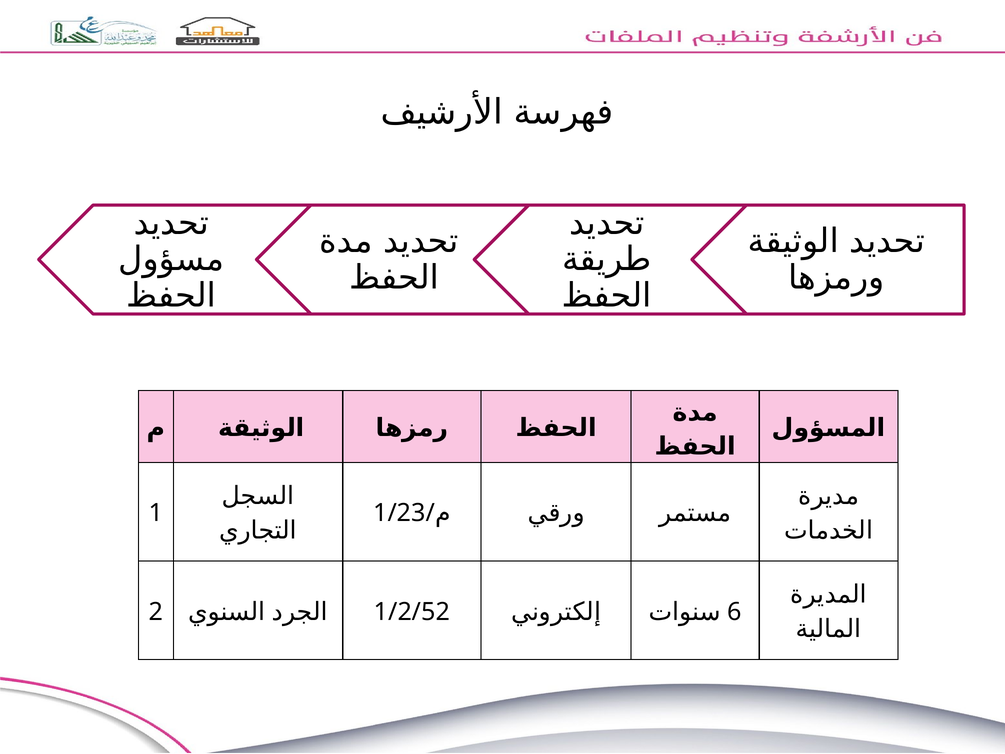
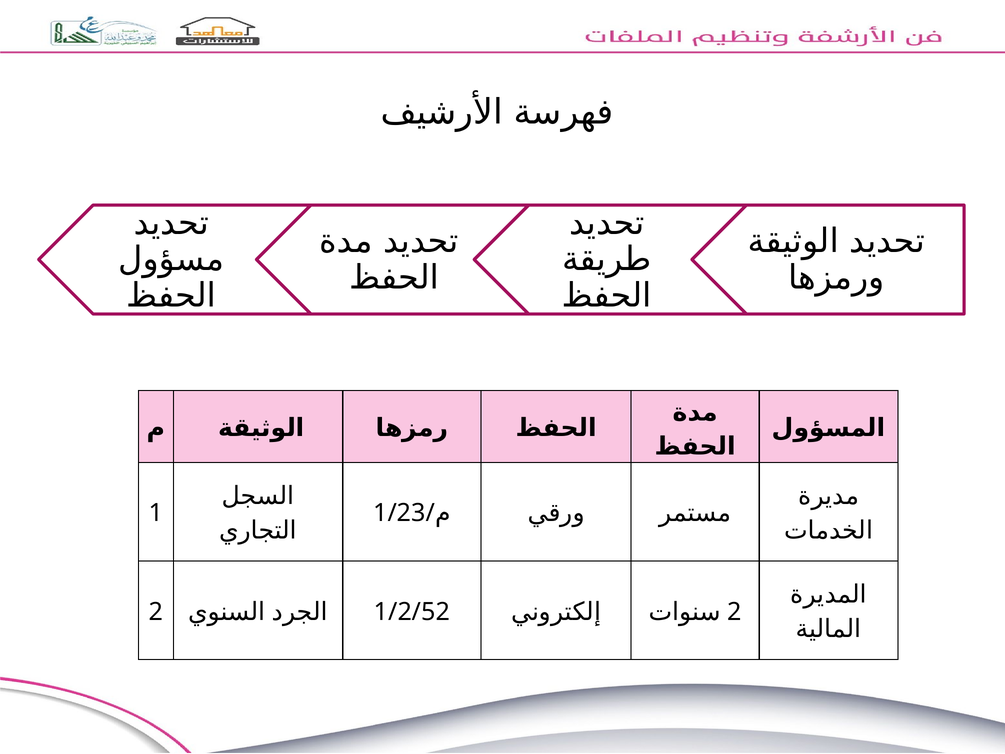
6 at (735, 612): 6 -> 2
